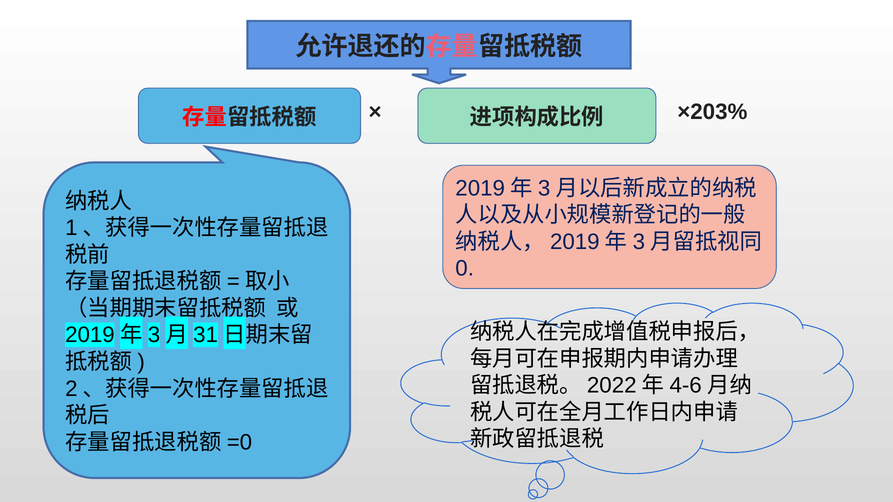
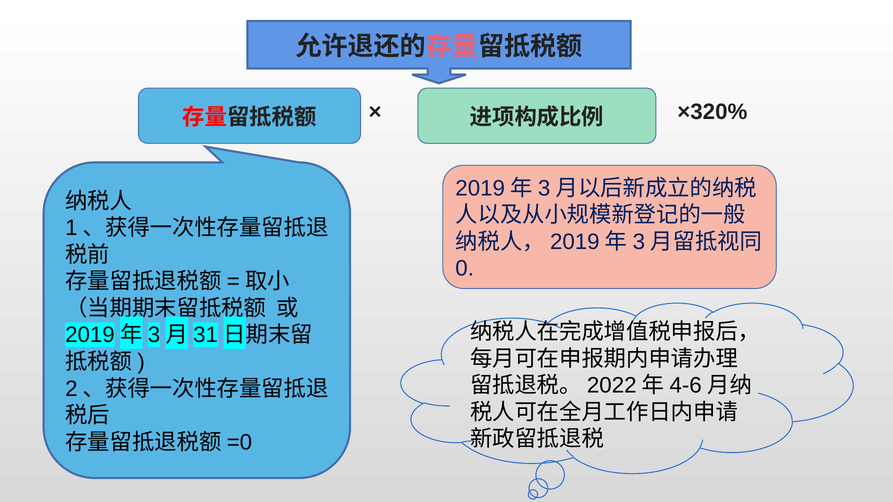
×203%: ×203% -> ×320%
